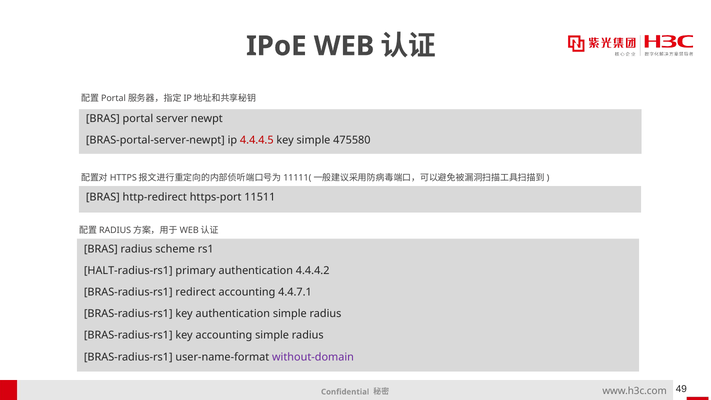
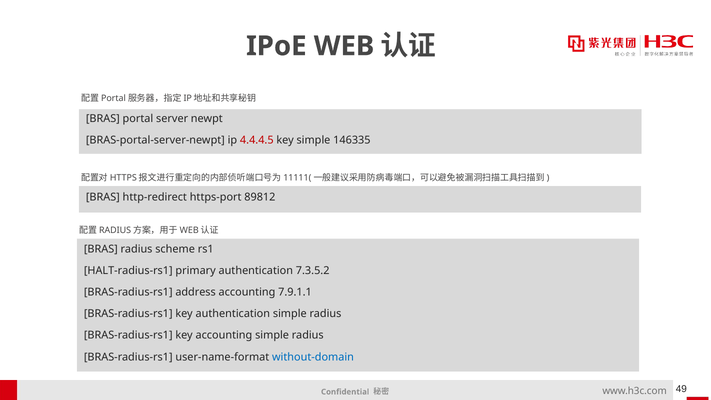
475580: 475580 -> 146335
11511: 11511 -> 89812
4.4.4.2: 4.4.4.2 -> 7.3.5.2
redirect: redirect -> address
4.4.7.1: 4.4.7.1 -> 7.9.1.1
without-domain colour: purple -> blue
